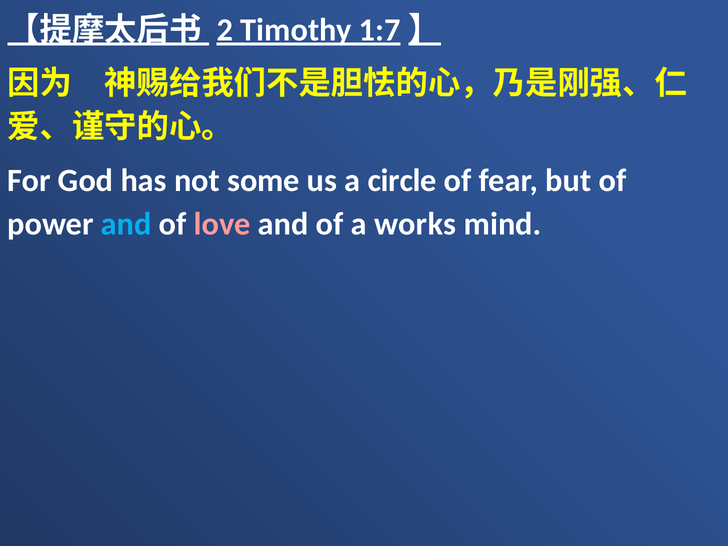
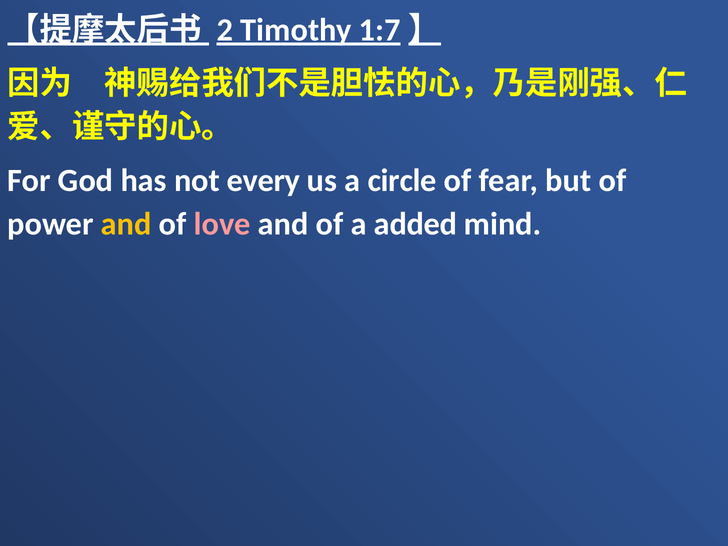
some: some -> every
and at (126, 224) colour: light blue -> yellow
works: works -> added
